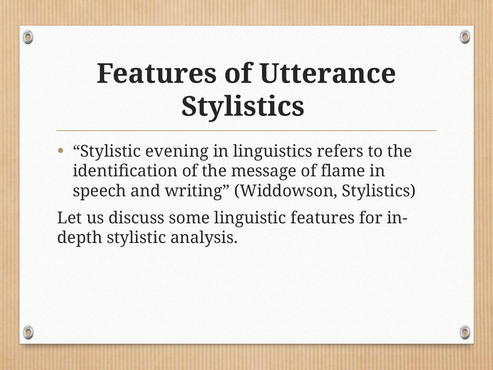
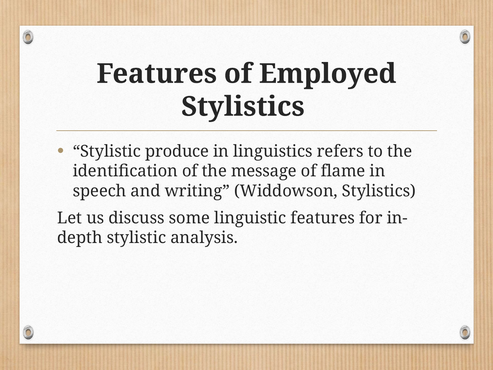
Utterance: Utterance -> Employed
evening: evening -> produce
